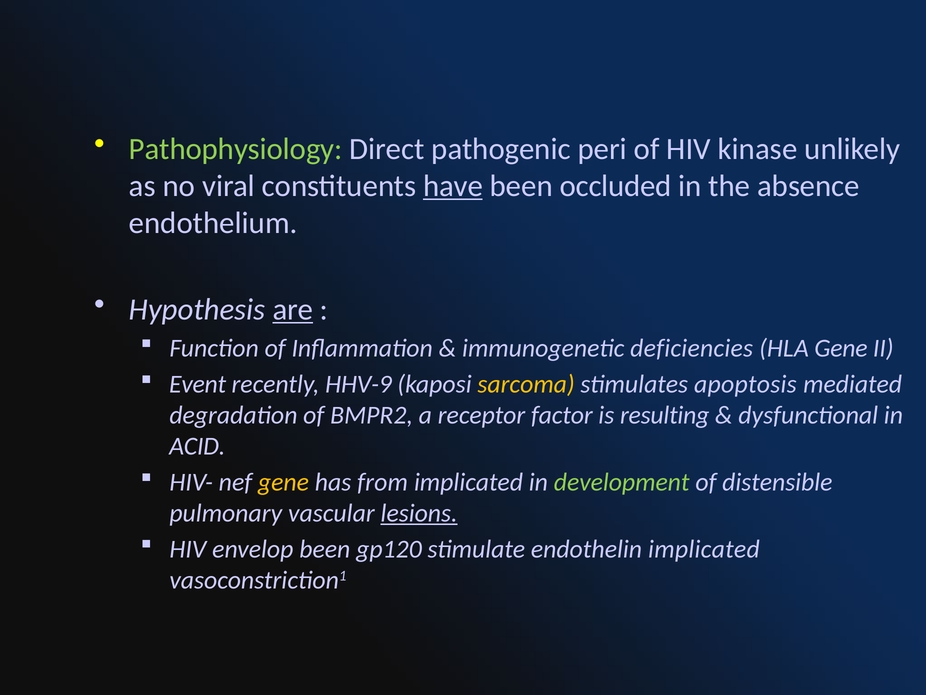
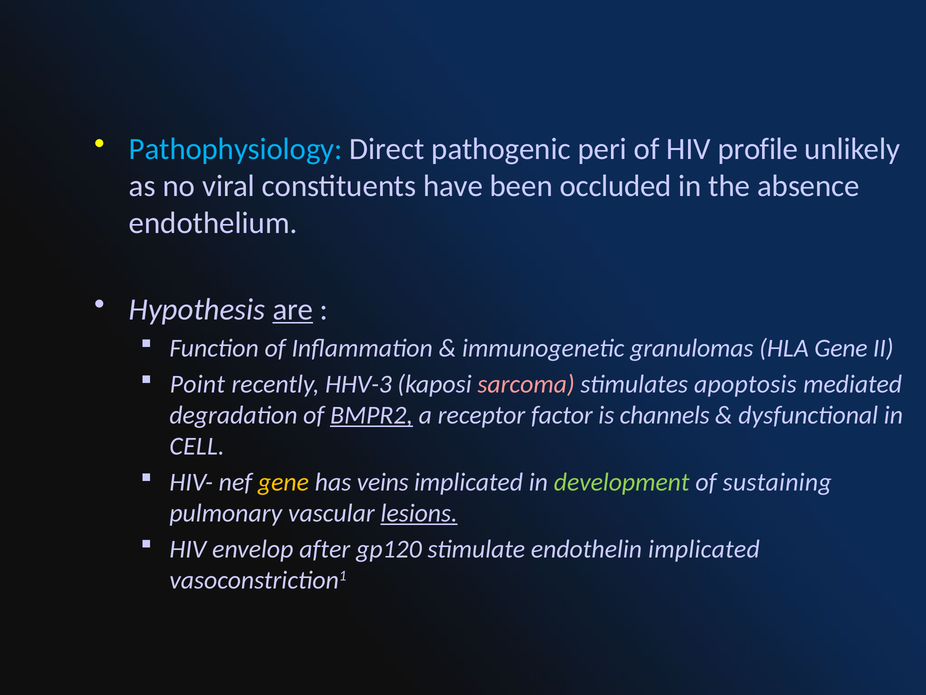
Pathophysiology colour: light green -> light blue
kinase: kinase -> profile
have underline: present -> none
deficiencies: deficiencies -> granulomas
Event: Event -> Point
HHV-9: HHV-9 -> HHV-3
sarcoma colour: yellow -> pink
BMPR2 underline: none -> present
resulting: resulting -> channels
ACID: ACID -> CELL
from: from -> veins
distensible: distensible -> sustaining
envelop been: been -> after
